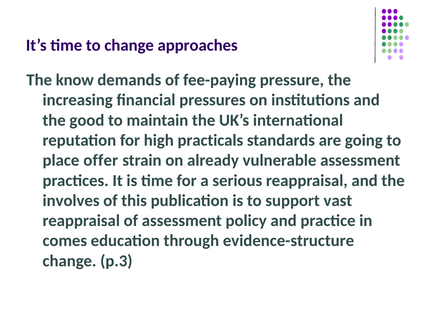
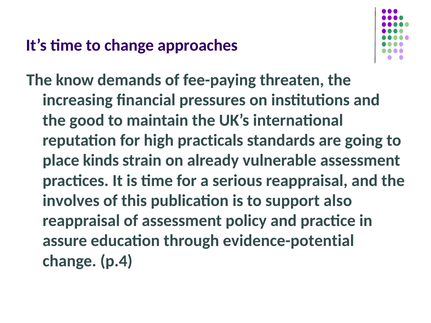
pressure: pressure -> threaten
offer: offer -> kinds
vast: vast -> also
comes: comes -> assure
evidence-structure: evidence-structure -> evidence-potential
p.3: p.3 -> p.4
